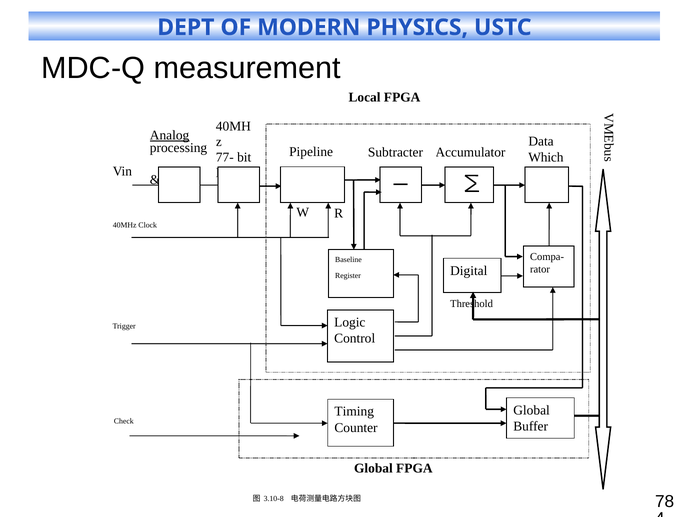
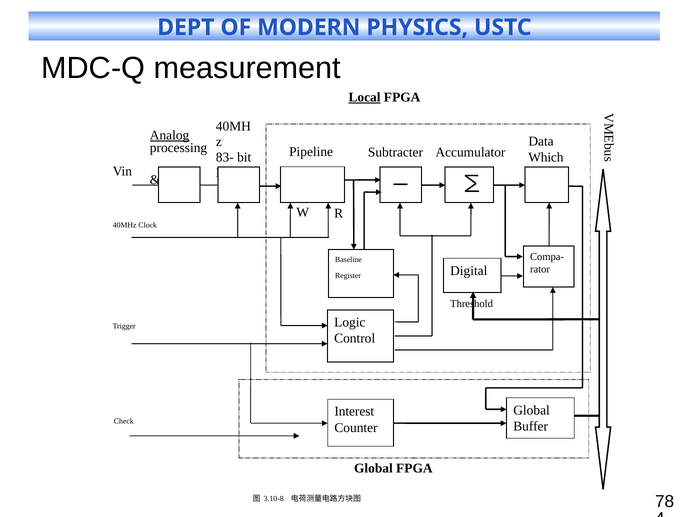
Local underline: none -> present
77-: 77- -> 83-
Timing: Timing -> Interest
